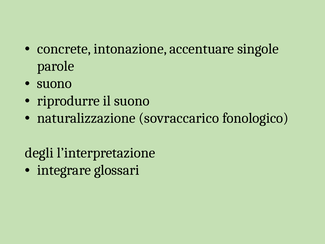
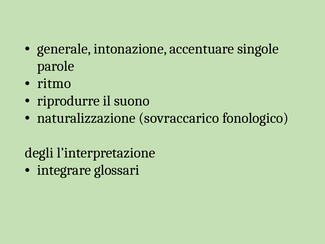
concrete: concrete -> generale
suono at (54, 83): suono -> ritmo
